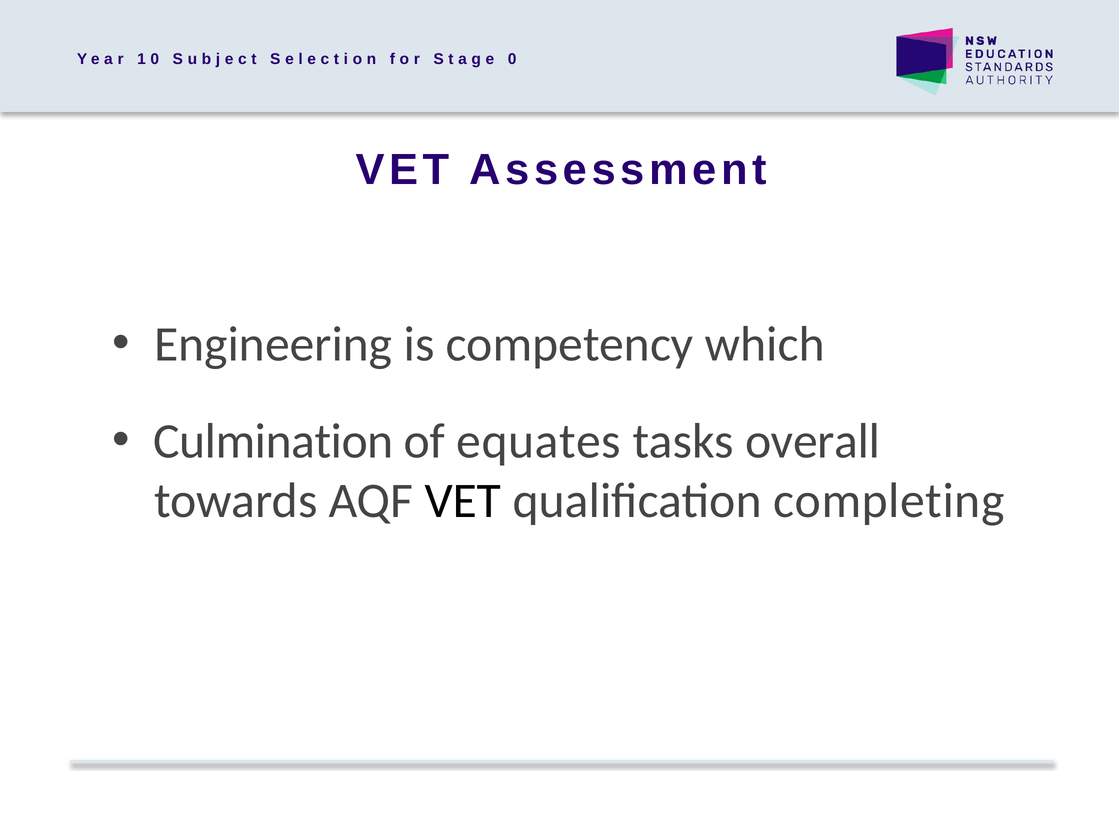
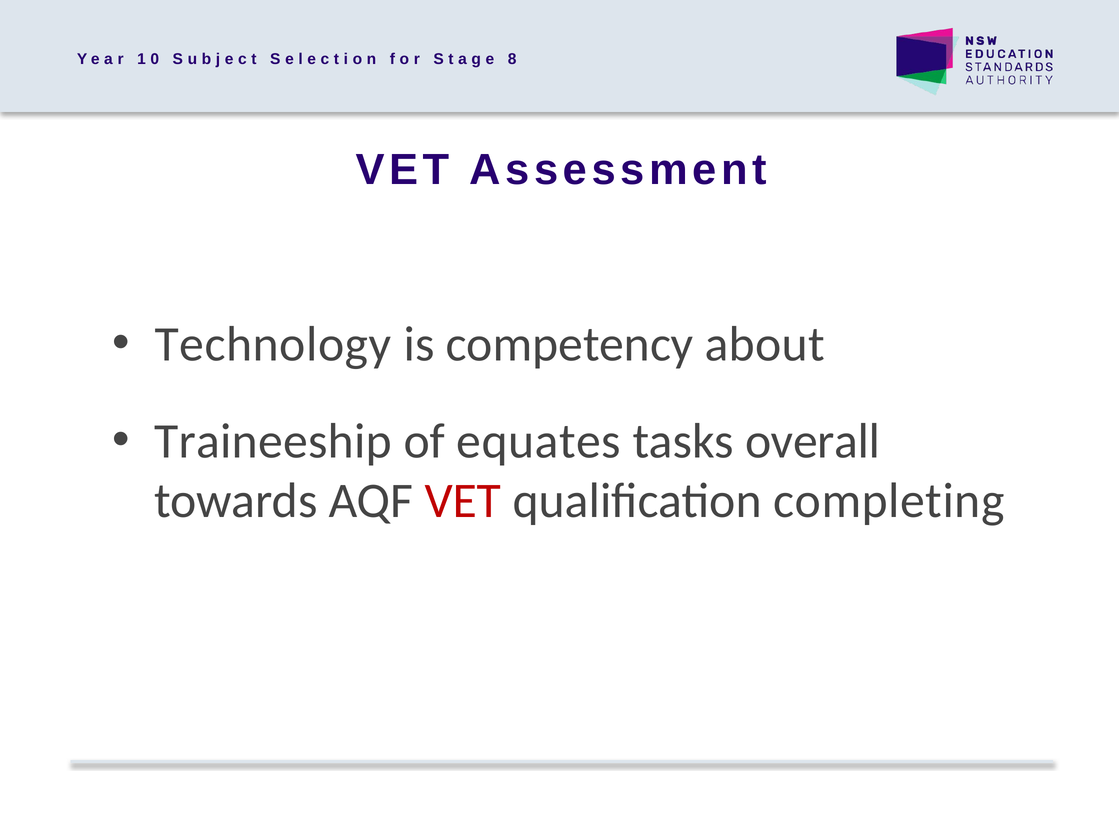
0 at (512, 59): 0 -> 8
Engineering: Engineering -> Technology
which: which -> about
Culmination: Culmination -> Traineeship
VET at (463, 501) colour: black -> red
